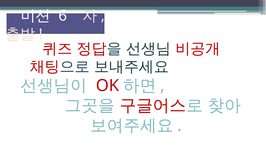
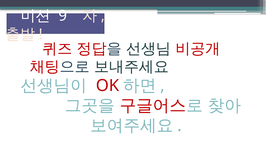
6: 6 -> 9
